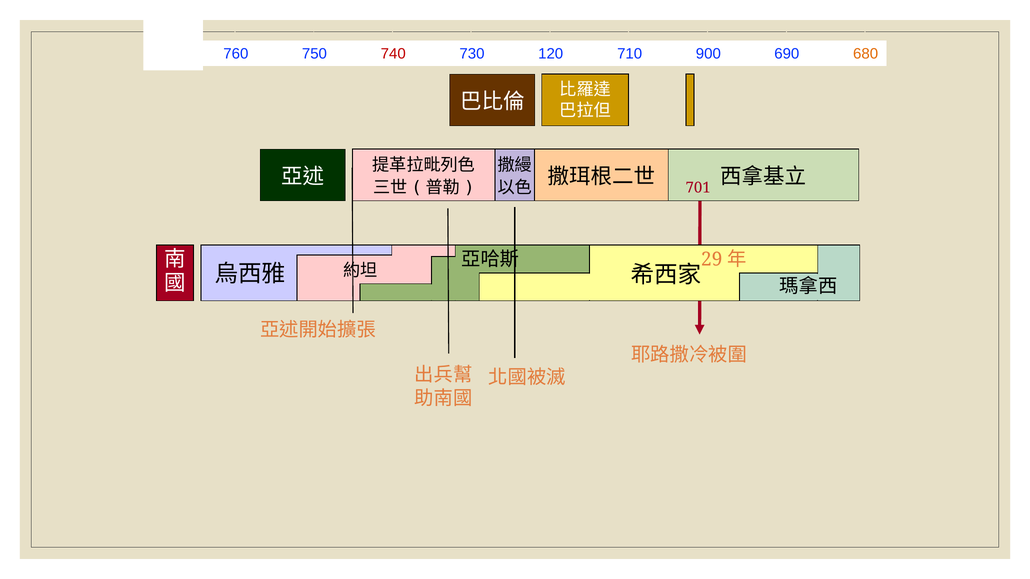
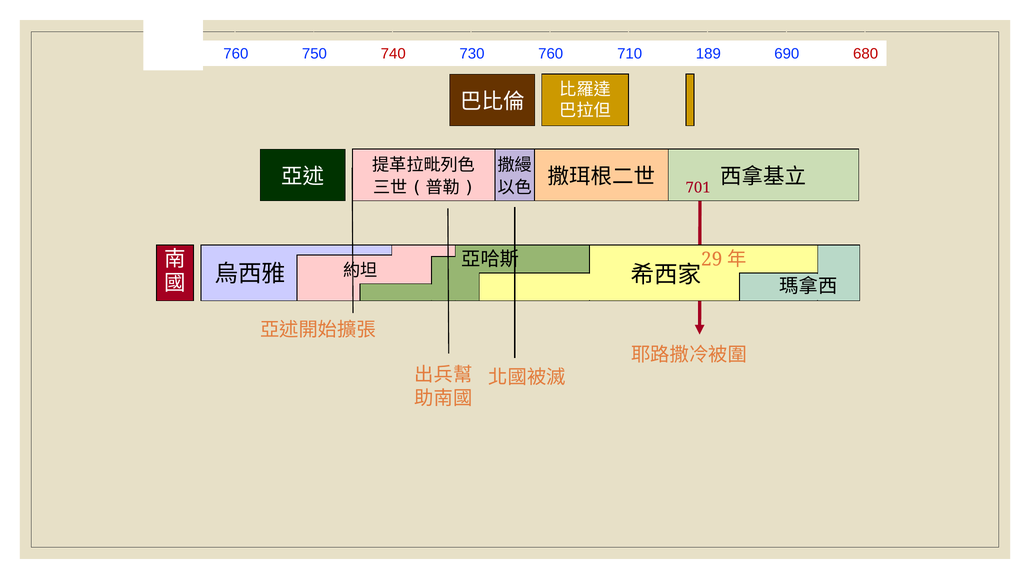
730 120: 120 -> 760
900: 900 -> 189
680 colour: orange -> red
